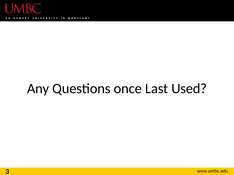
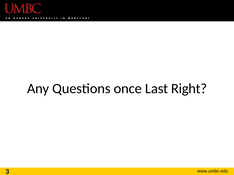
Used: Used -> Right
